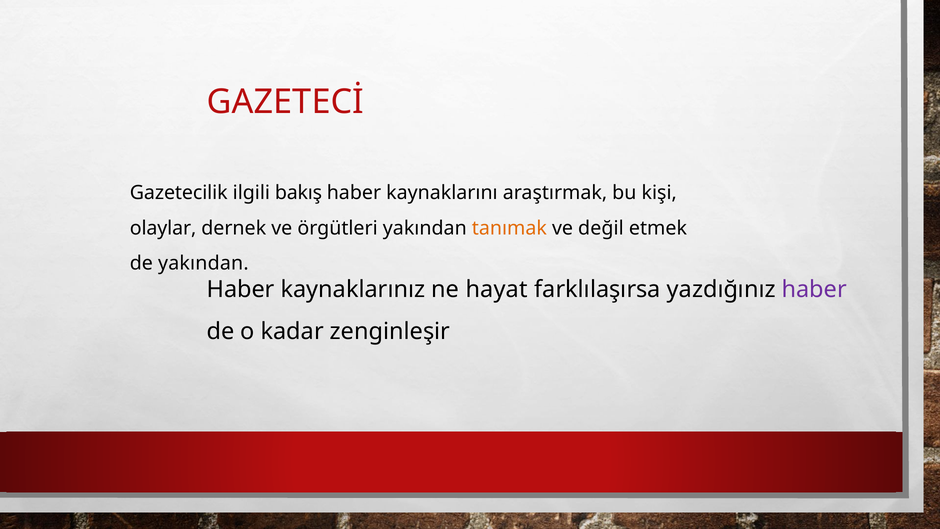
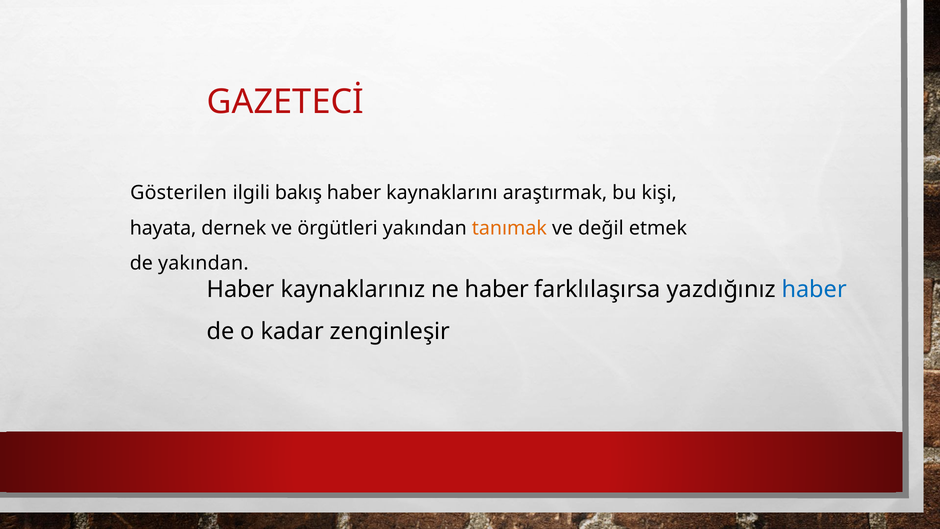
Gazetecilik: Gazetecilik -> Gösterilen
olaylar: olaylar -> hayata
ne hayat: hayat -> haber
haber at (814, 289) colour: purple -> blue
